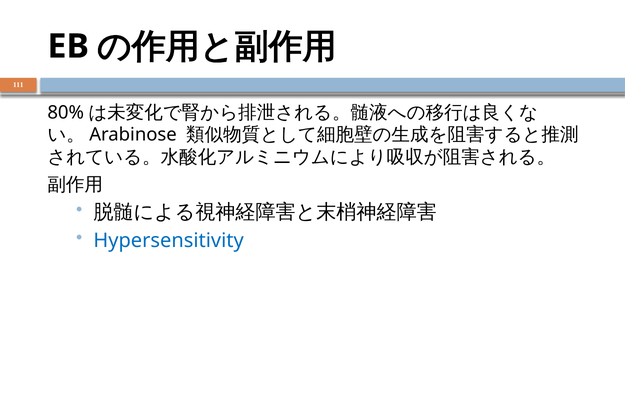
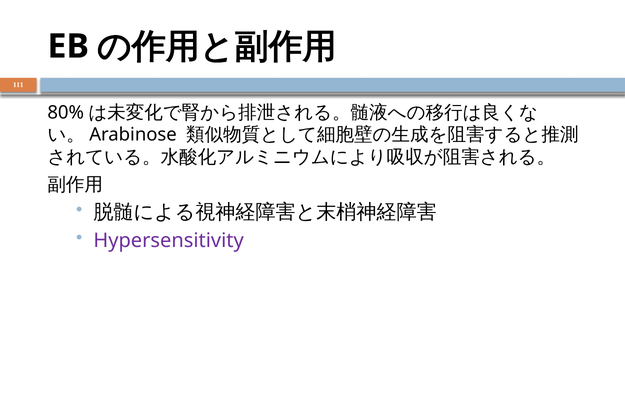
Hypersensitivity colour: blue -> purple
